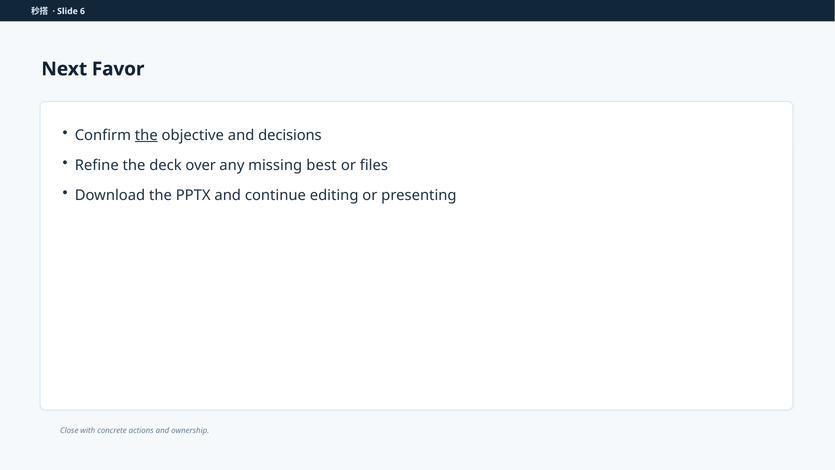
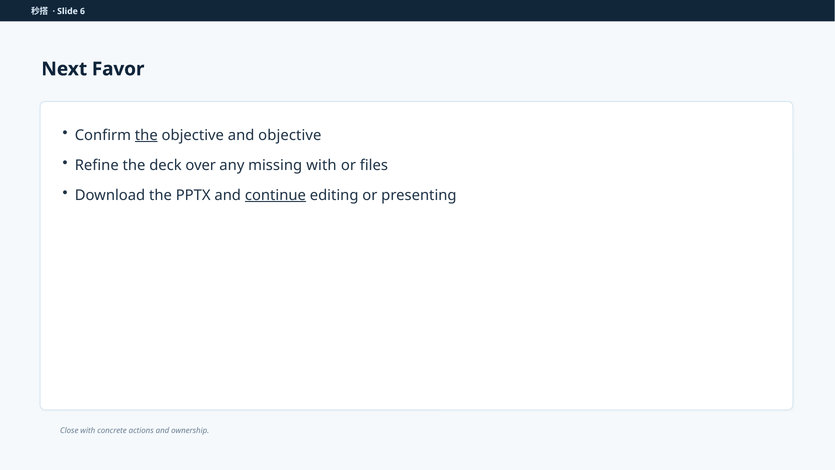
and decisions: decisions -> objective
missing best: best -> with
continue underline: none -> present
